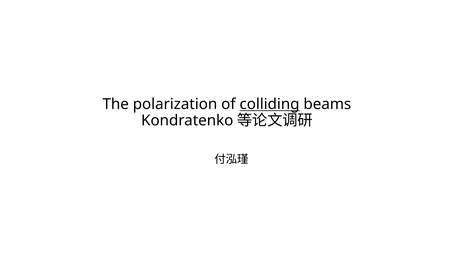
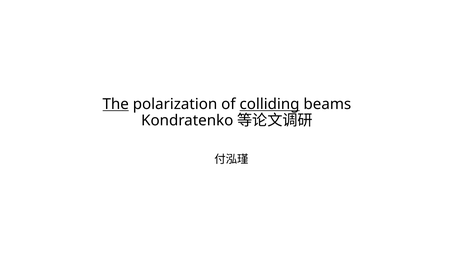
The underline: none -> present
